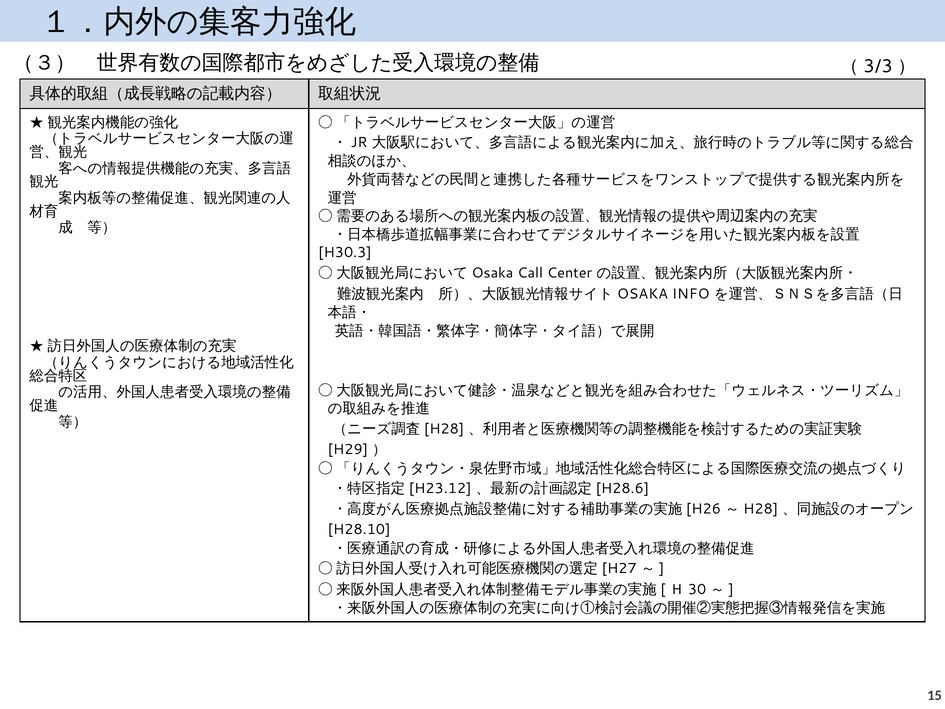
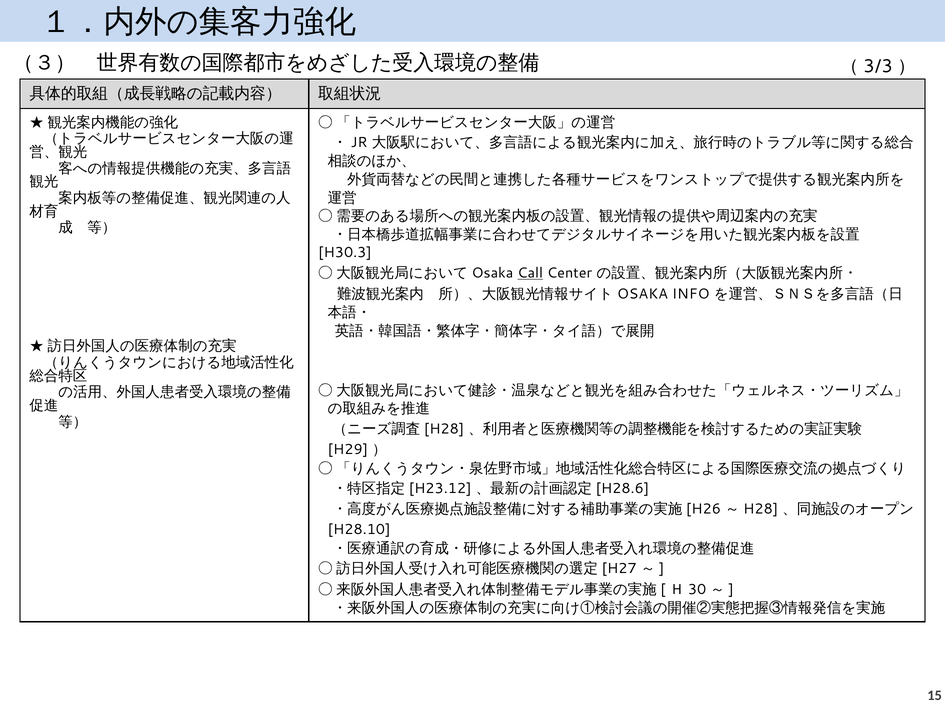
Call underline: none -> present
